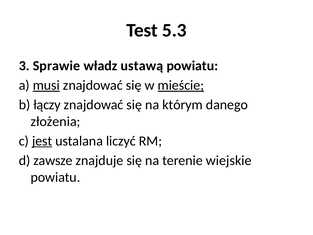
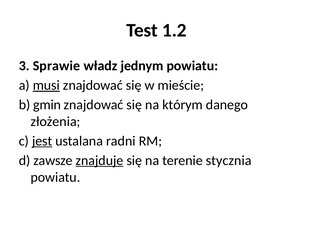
5.3: 5.3 -> 1.2
ustawą: ustawą -> jednym
mieście underline: present -> none
łączy: łączy -> gmin
liczyć: liczyć -> radni
znajduje underline: none -> present
wiejskie: wiejskie -> stycznia
